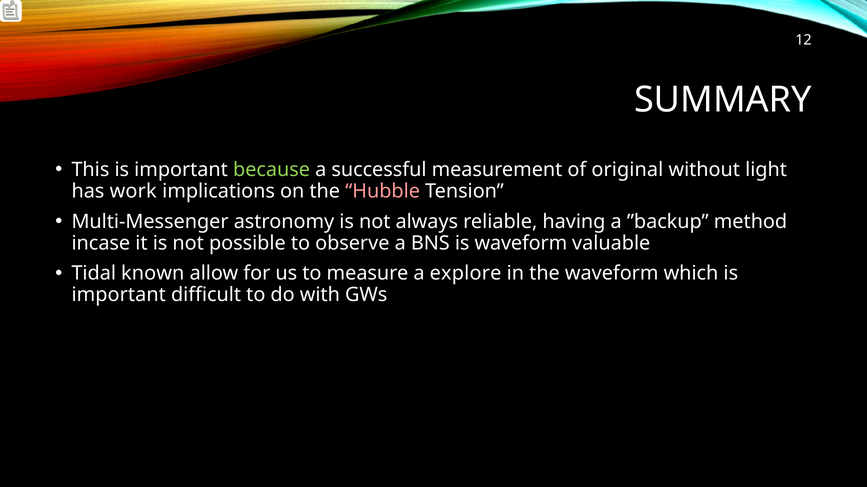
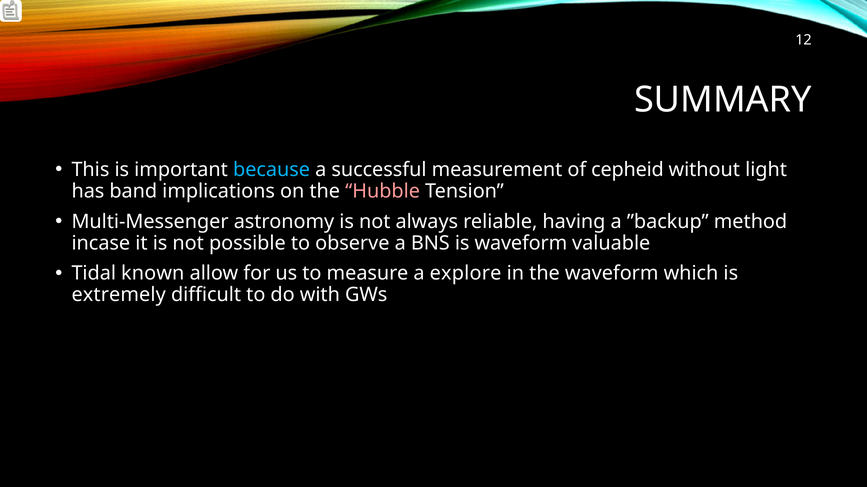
because colour: light green -> light blue
original: original -> cepheid
work: work -> band
important at (119, 295): important -> extremely
